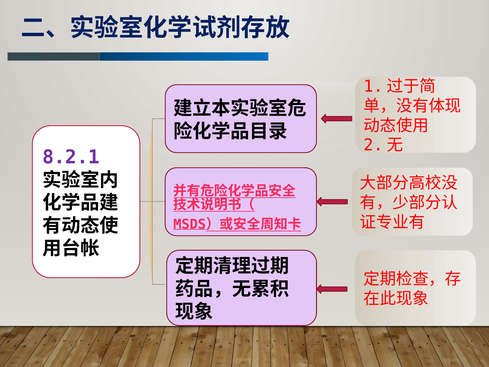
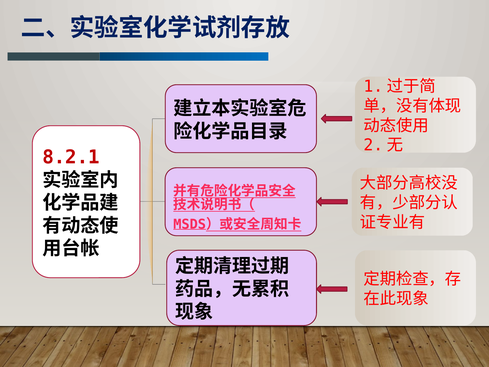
8.2.1 colour: purple -> red
